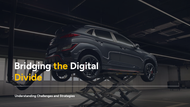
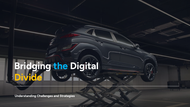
the colour: yellow -> light blue
